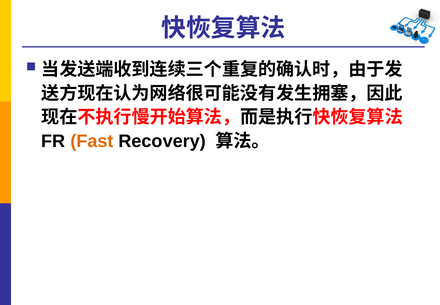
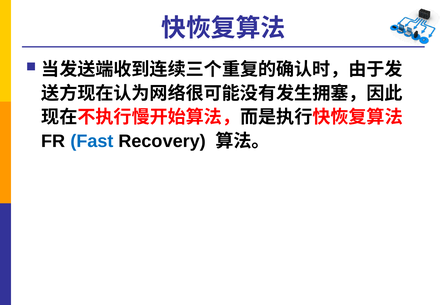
Fast colour: orange -> blue
